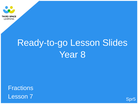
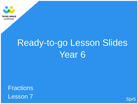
8: 8 -> 6
